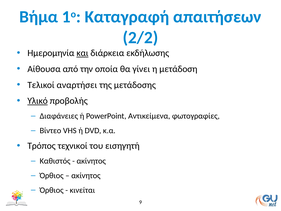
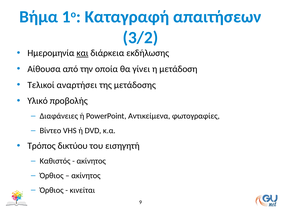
2/2: 2/2 -> 3/2
Υλικό underline: present -> none
τεχνικοί: τεχνικοί -> δικτύου
